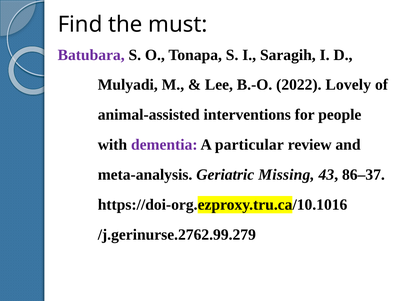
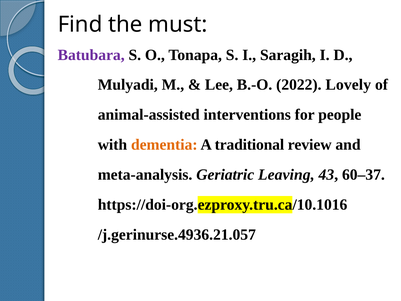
dementia colour: purple -> orange
particular: particular -> traditional
Missing: Missing -> Leaving
86–37: 86–37 -> 60–37
/j.gerinurse.2762.99.279: /j.gerinurse.2762.99.279 -> /j.gerinurse.4936.21.057
